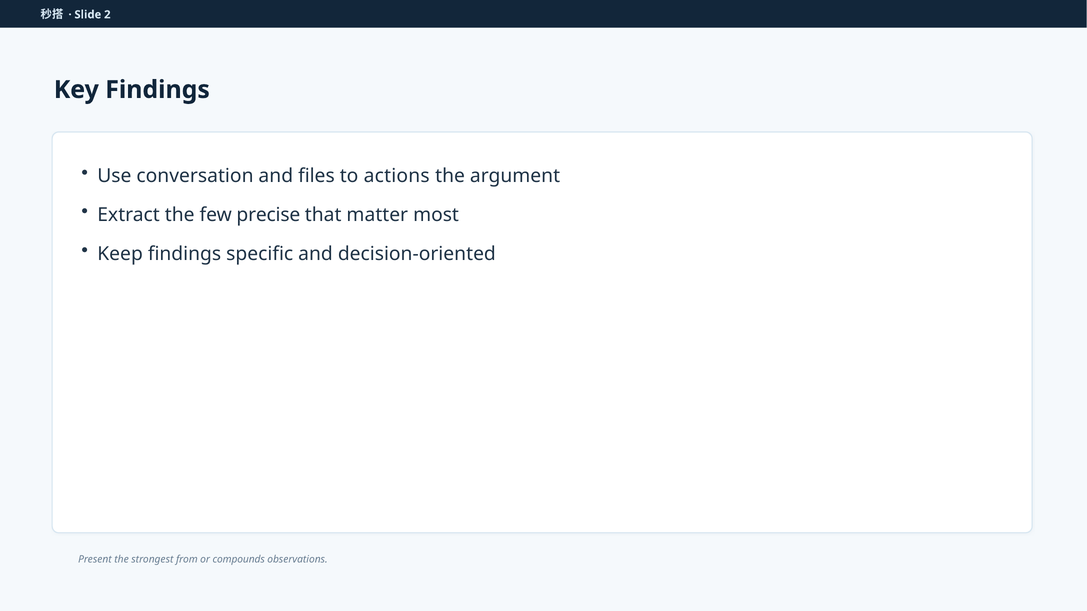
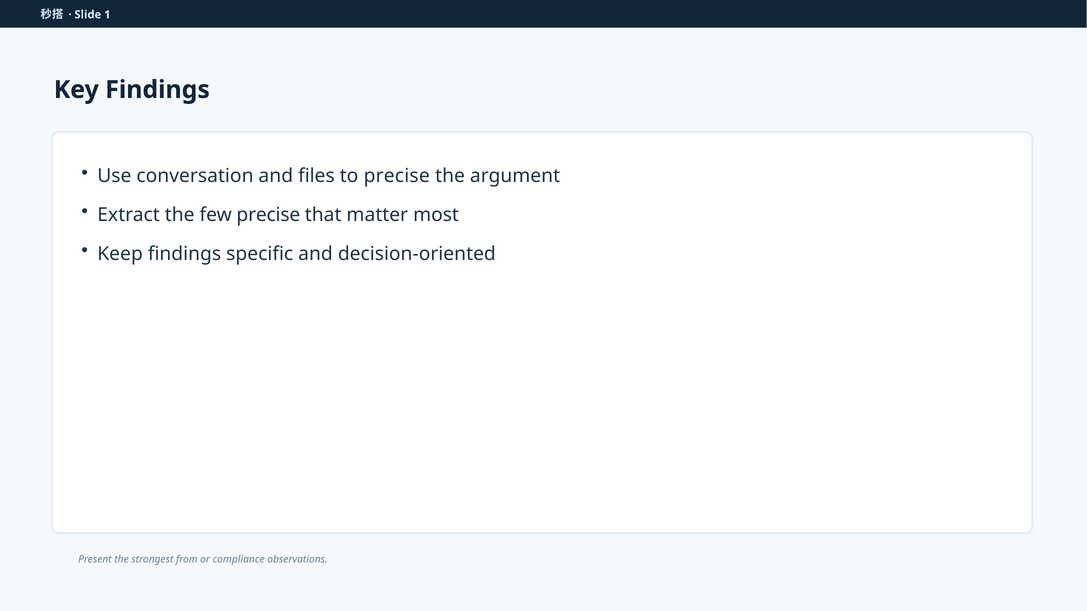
2: 2 -> 1
to actions: actions -> precise
compounds: compounds -> compliance
